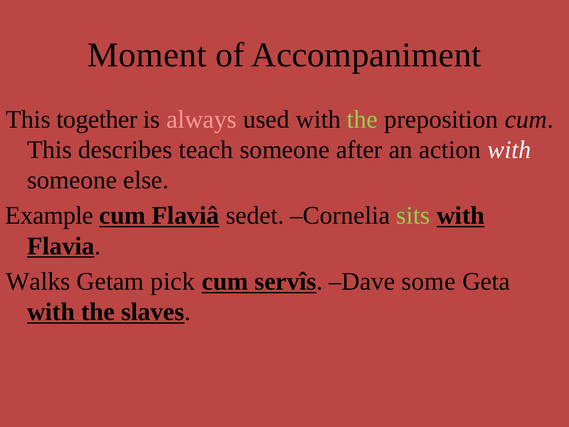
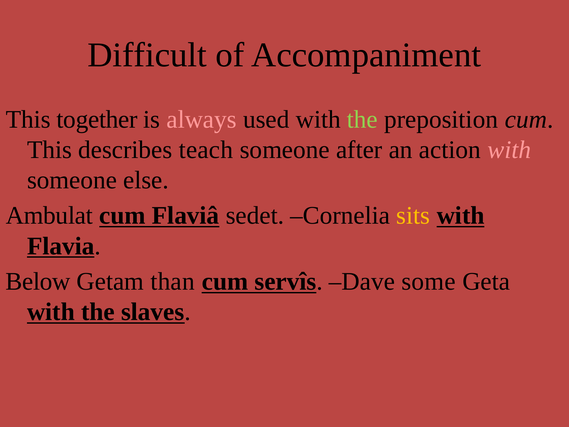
Moment: Moment -> Difficult
with at (509, 150) colour: white -> pink
Example: Example -> Ambulat
sits colour: light green -> yellow
Walks: Walks -> Below
pick: pick -> than
